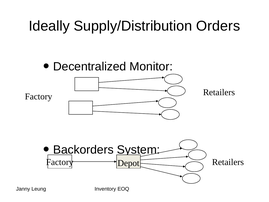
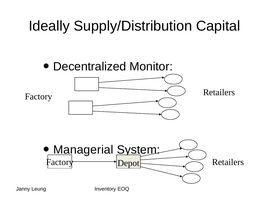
Orders: Orders -> Capital
Backorders: Backorders -> Managerial
